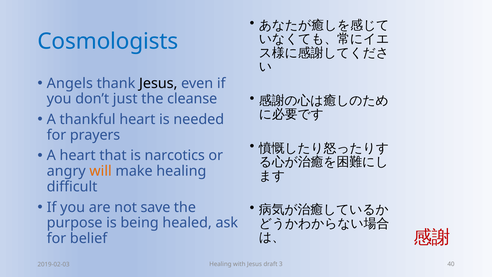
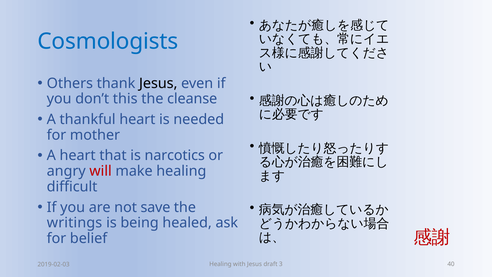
Angels: Angels -> Others
just: just -> this
prayers: prayers -> mother
will colour: orange -> red
purpose: purpose -> writings
